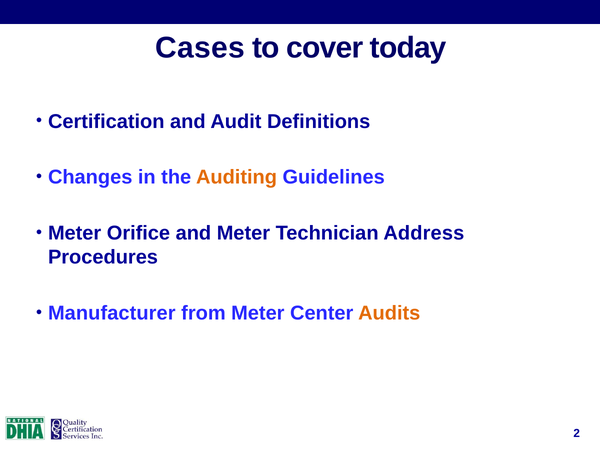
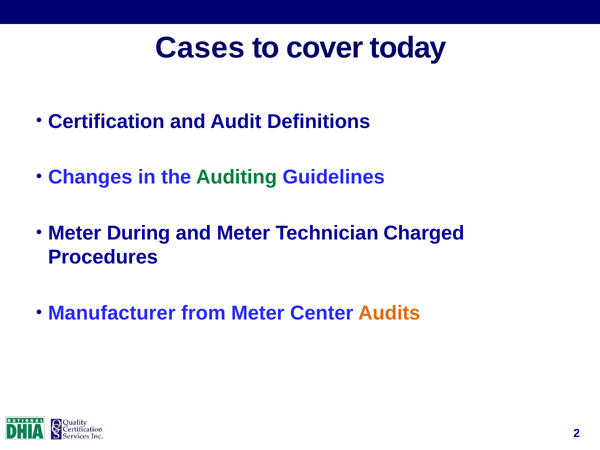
Auditing colour: orange -> green
Orifice: Orifice -> During
Address: Address -> Charged
